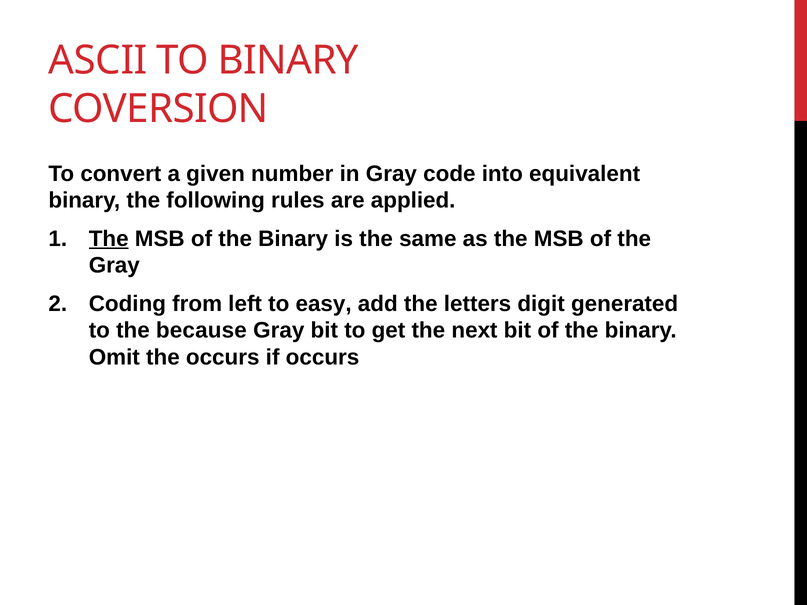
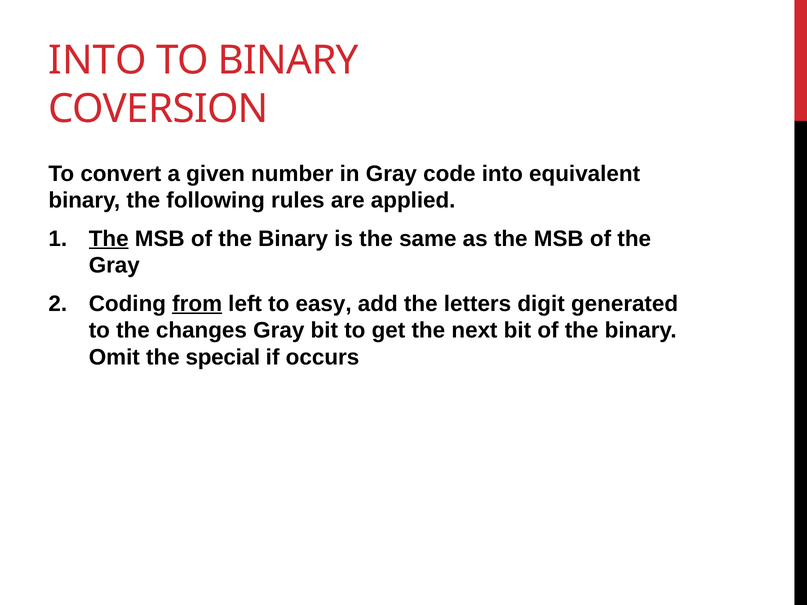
ASCII at (98, 61): ASCII -> INTO
from underline: none -> present
because: because -> changes
the occurs: occurs -> special
